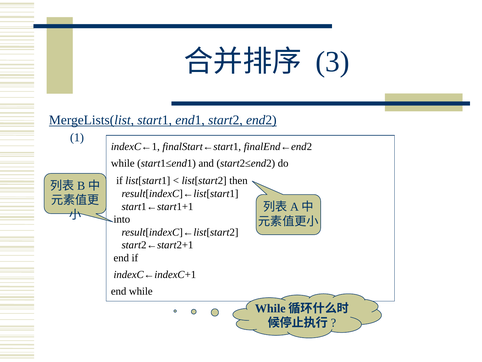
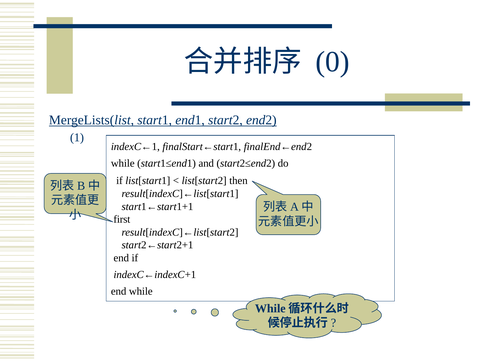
3: 3 -> 0
into: into -> first
